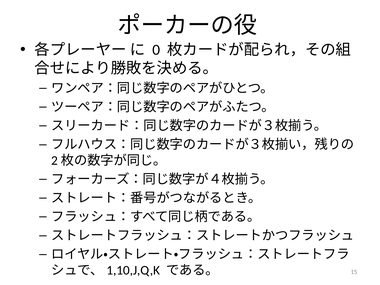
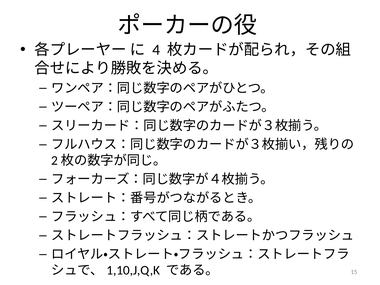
0: 0 -> 4
